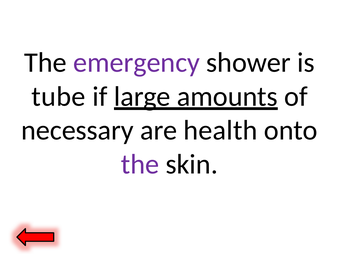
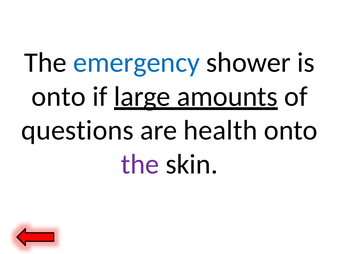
emergency colour: purple -> blue
tube at (58, 97): tube -> onto
necessary: necessary -> questions
